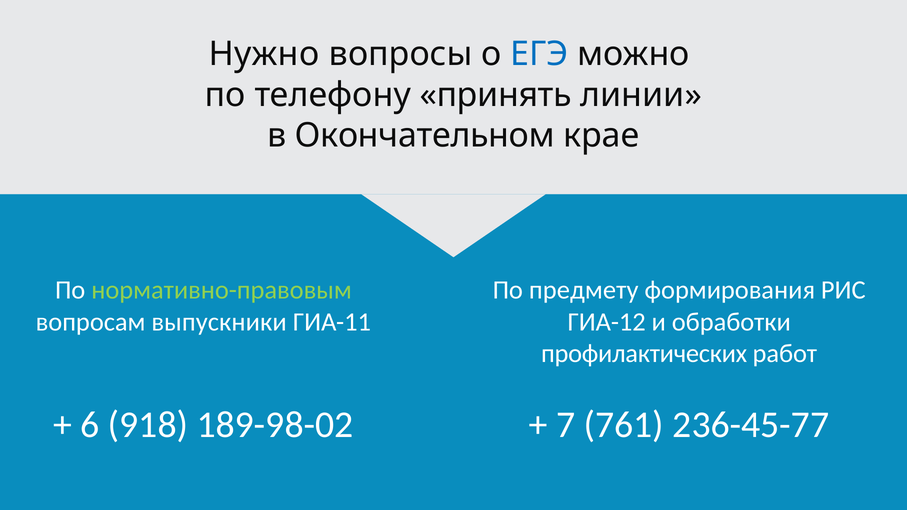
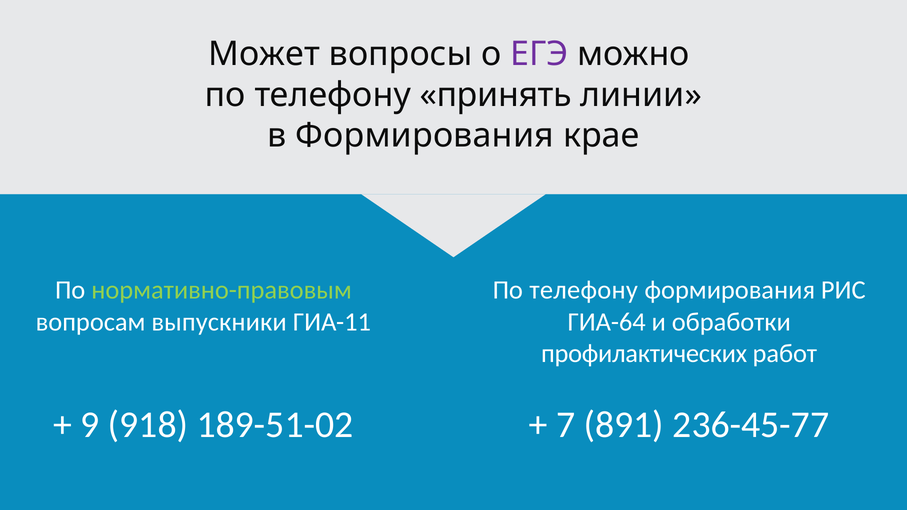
Нужно: Нужно -> Может
ЕГЭ colour: blue -> purple
в Окончательном: Окончательном -> Формирования
предмету at (584, 290): предмету -> телефону
ГИА-12: ГИА-12 -> ГИА-64
6: 6 -> 9
189-98-02: 189-98-02 -> 189-51-02
761: 761 -> 891
